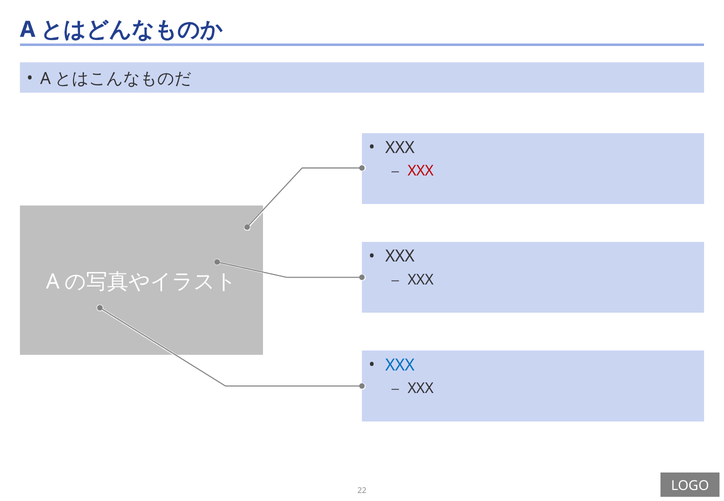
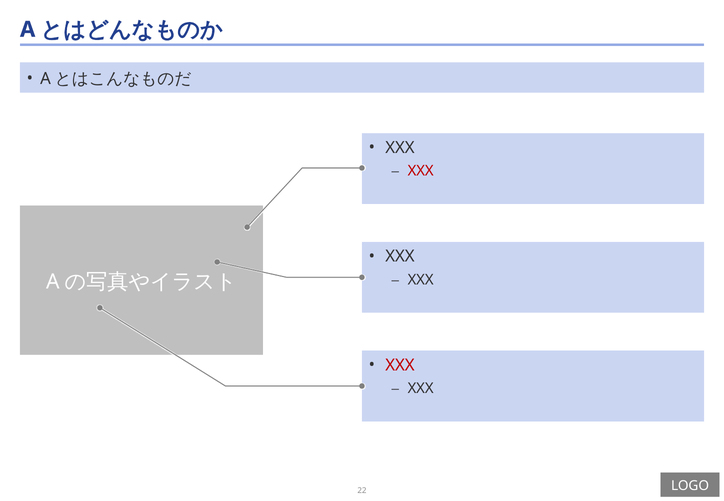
XXX at (400, 365) colour: blue -> red
